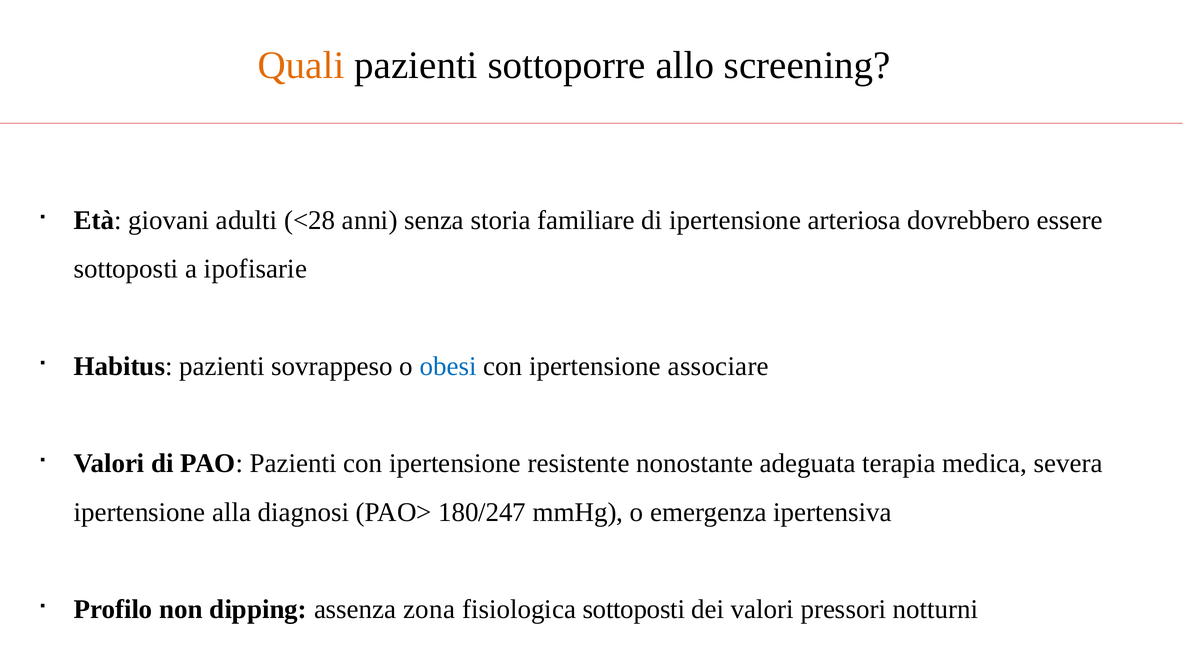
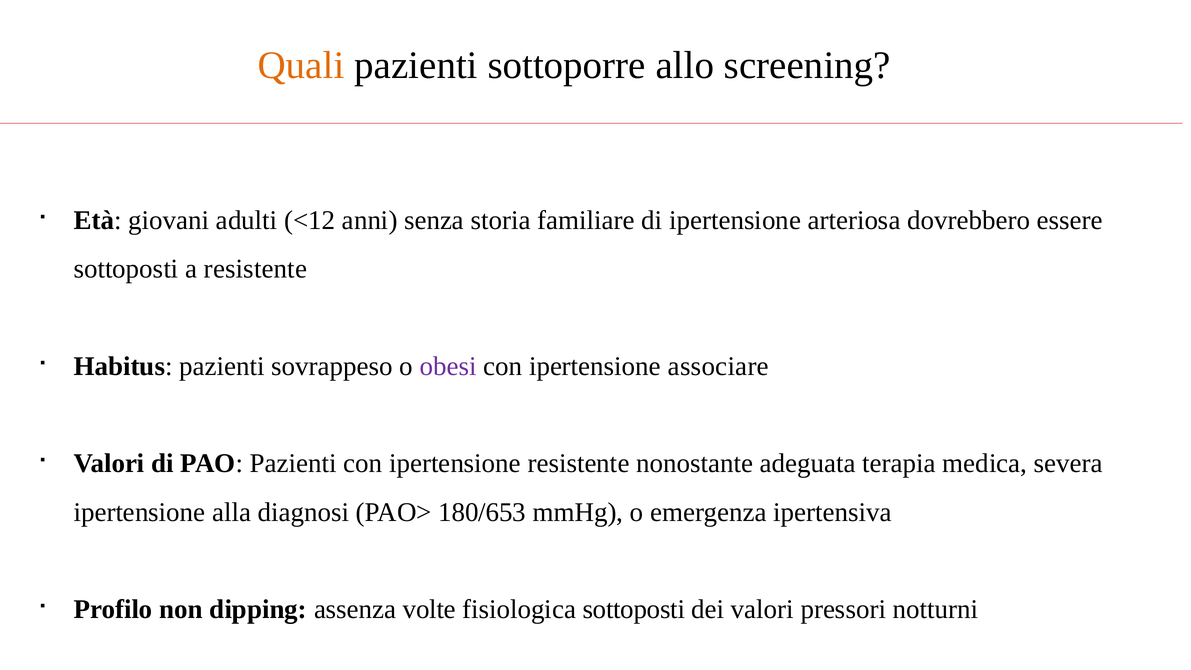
<28: <28 -> <12
a ipofisarie: ipofisarie -> resistente
obesi colour: blue -> purple
180/247: 180/247 -> 180/653
zona: zona -> volte
